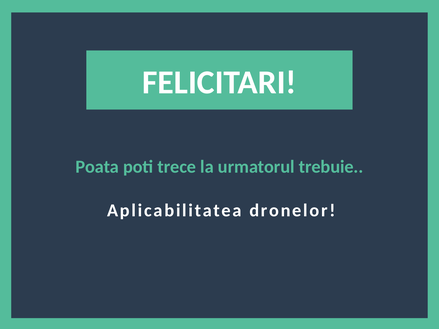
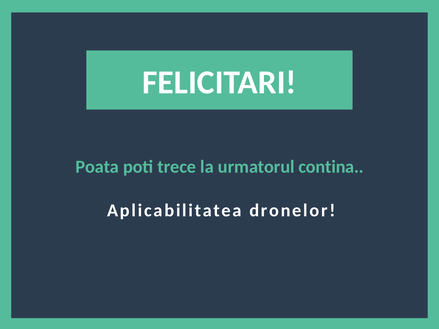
trebuie: trebuie -> contina
